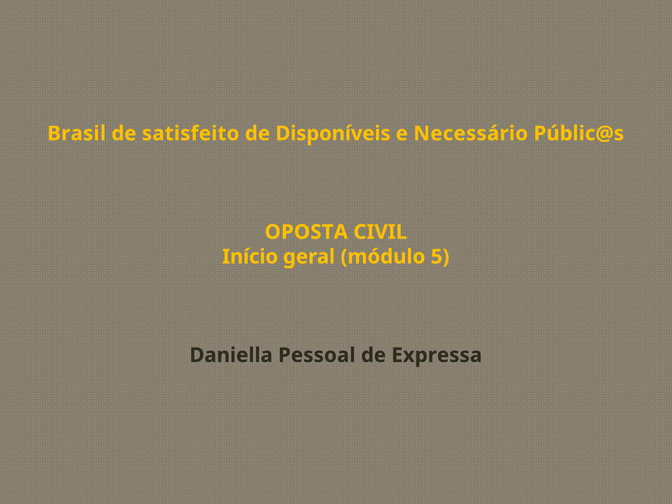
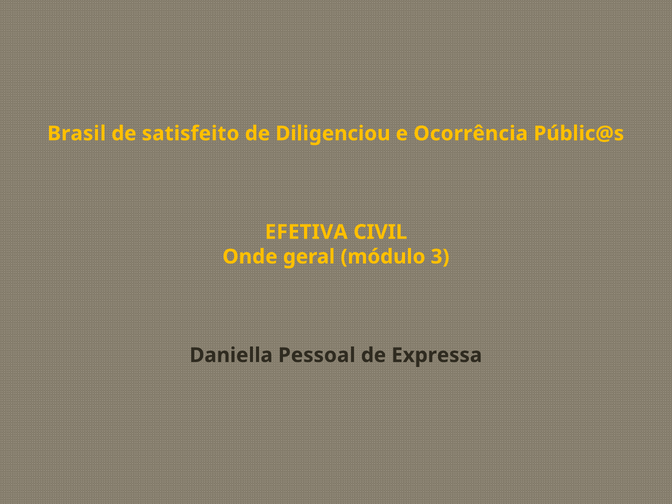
Disponíveis: Disponíveis -> Diligenciou
Necessário: Necessário -> Ocorrência
OPOSTA: OPOSTA -> EFETIVA
Início: Início -> Onde
5: 5 -> 3
